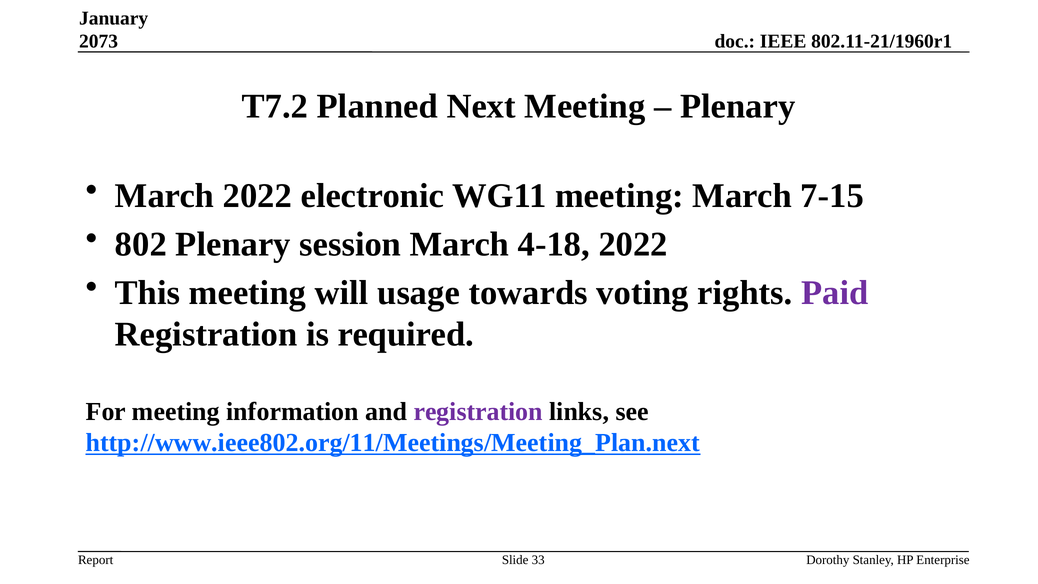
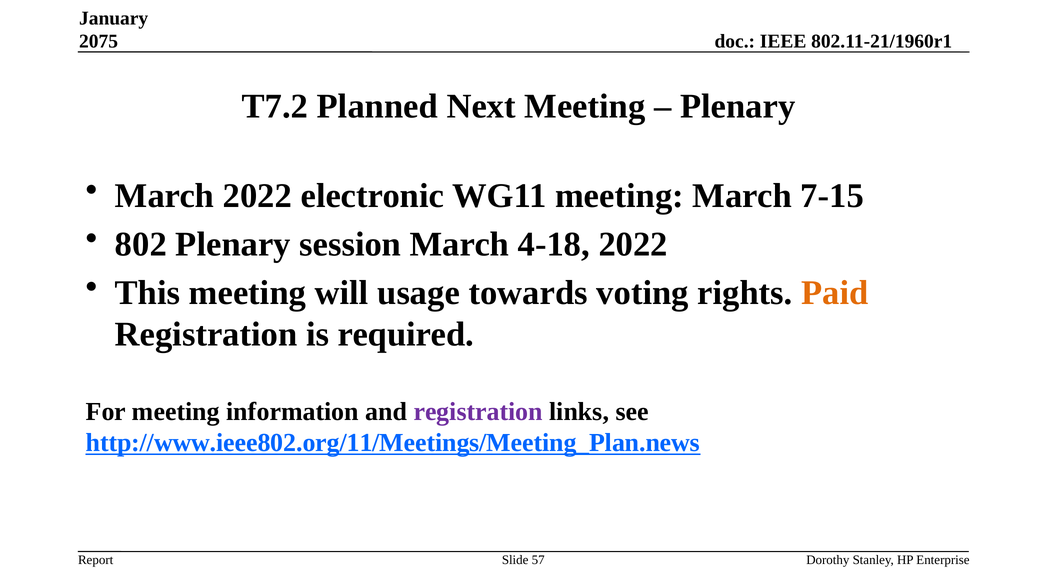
2073: 2073 -> 2075
Paid colour: purple -> orange
http://www.ieee802.org/11/Meetings/Meeting_Plan.next: http://www.ieee802.org/11/Meetings/Meeting_Plan.next -> http://www.ieee802.org/11/Meetings/Meeting_Plan.news
33: 33 -> 57
